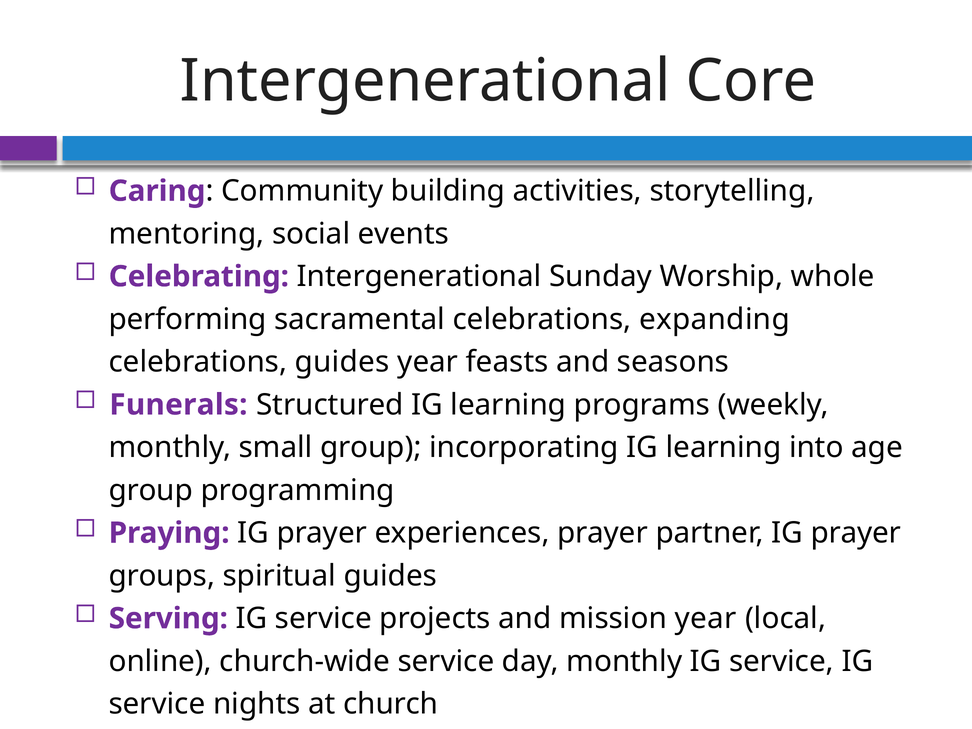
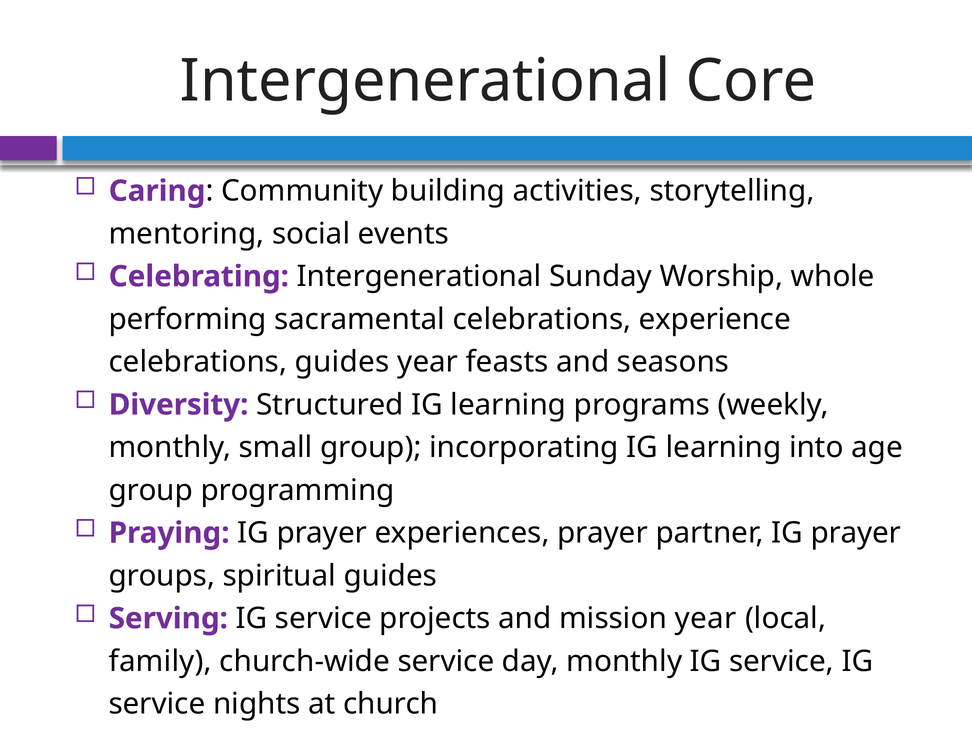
expanding: expanding -> experience
Funerals: Funerals -> Diversity
online: online -> family
